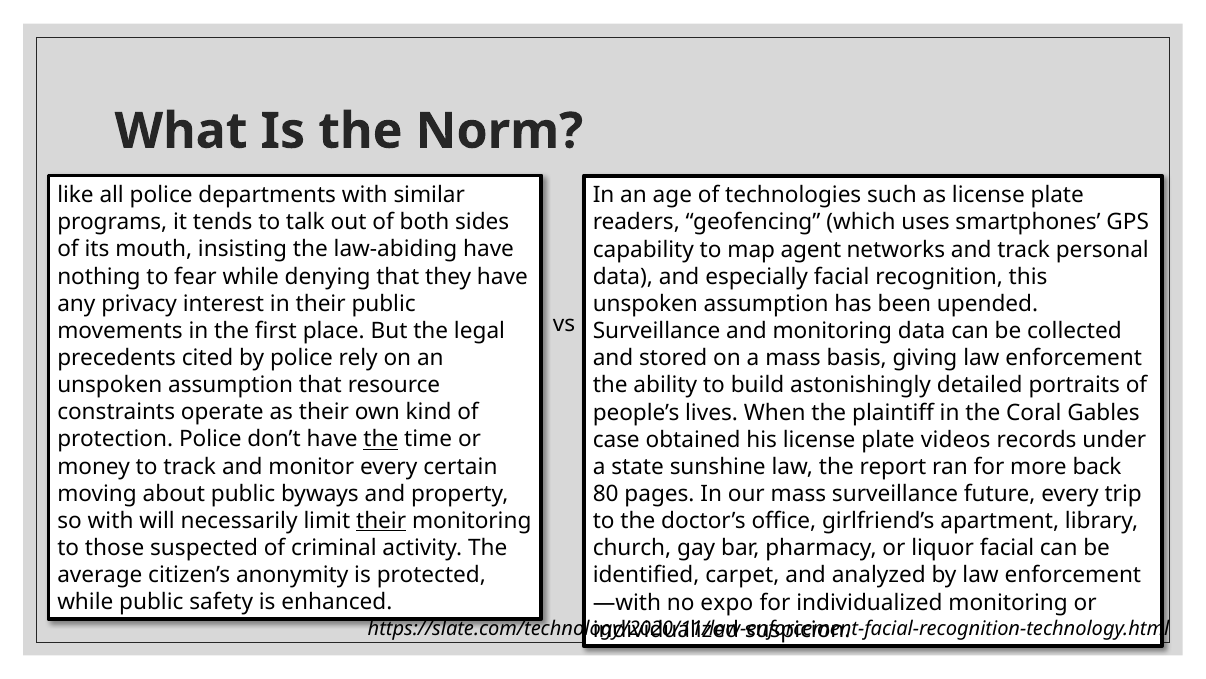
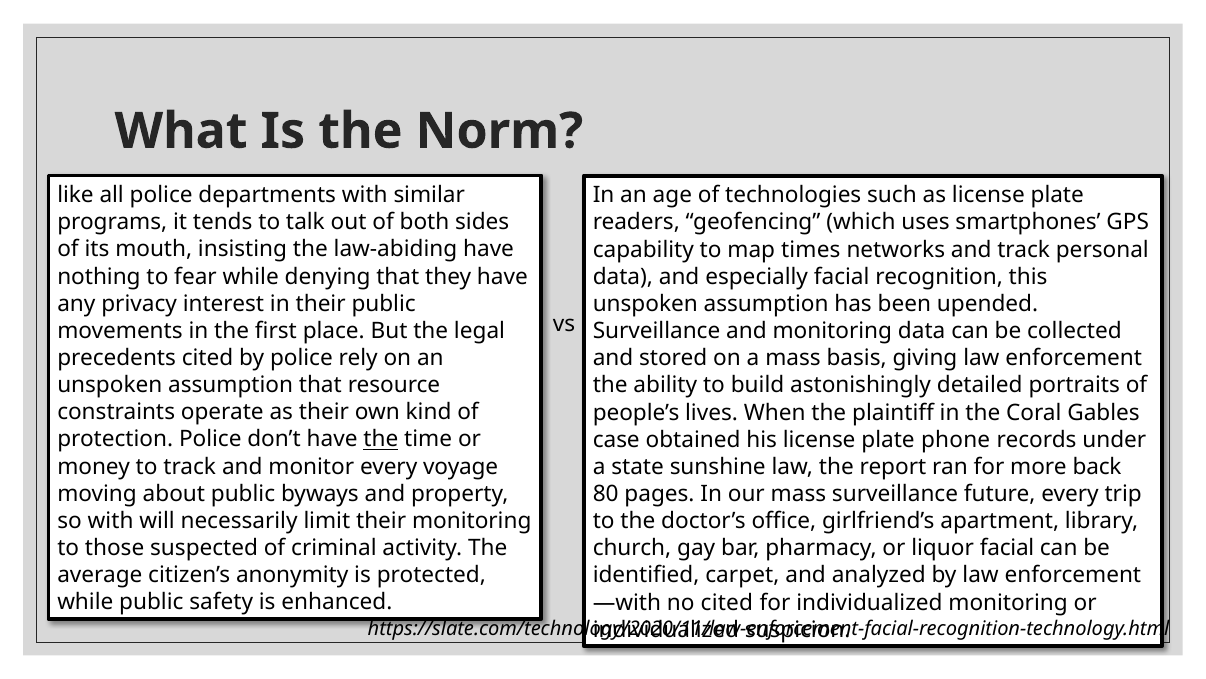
agent: agent -> times
videos: videos -> phone
certain: certain -> voyage
their at (381, 520) underline: present -> none
no expo: expo -> cited
